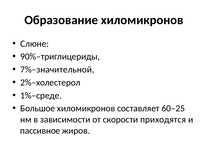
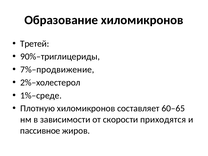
Слюне: Слюне -> Третей
7%–значительной: 7%–значительной -> 7%–продвижение
Большое: Большое -> Плотную
60–25: 60–25 -> 60–65
